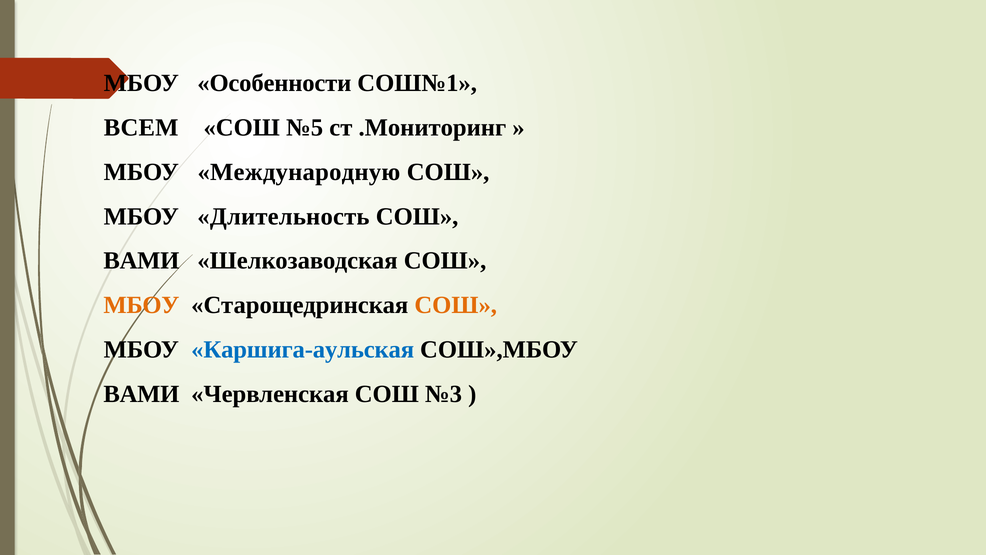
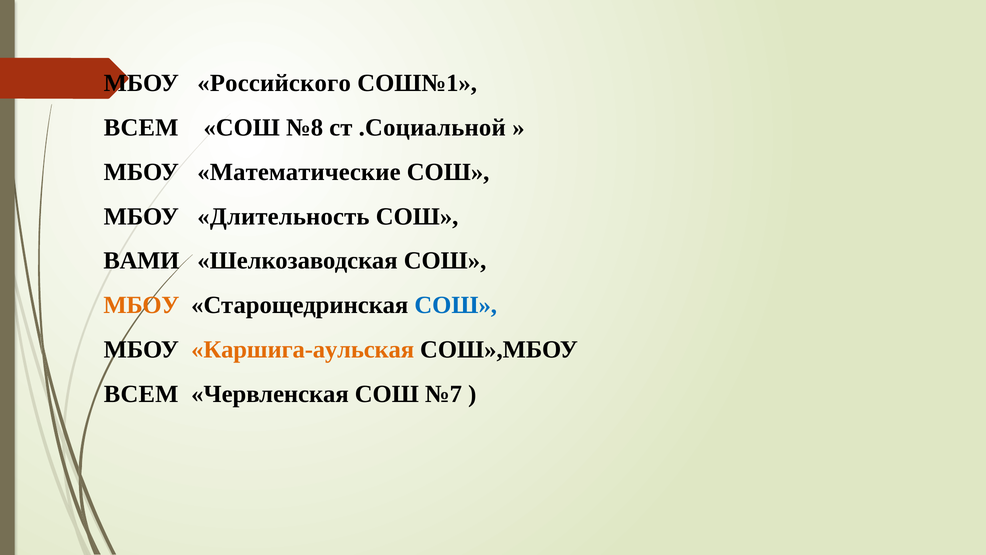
Особенности: Особенности -> Российского
№5: №5 -> №8
.Мониторинг: .Мониторинг -> .Социальной
Международную: Международную -> Математические
СОШ at (456, 305) colour: orange -> blue
Каршига-аульская colour: blue -> orange
ВАМИ at (141, 394): ВАМИ -> ВСЕМ
№3: №3 -> №7
